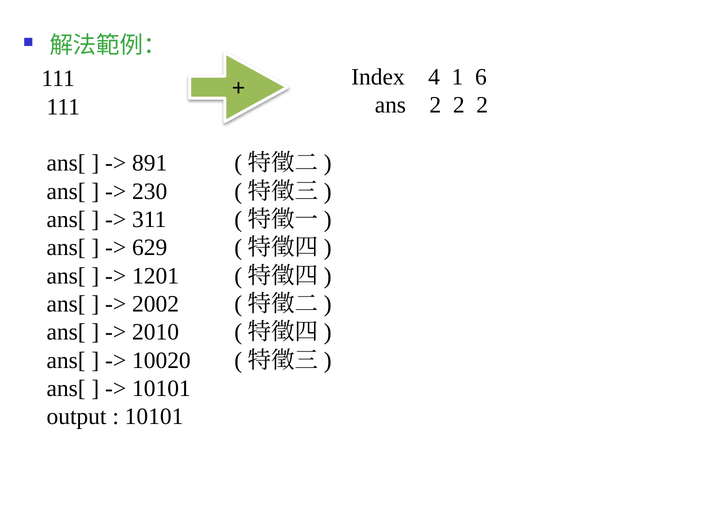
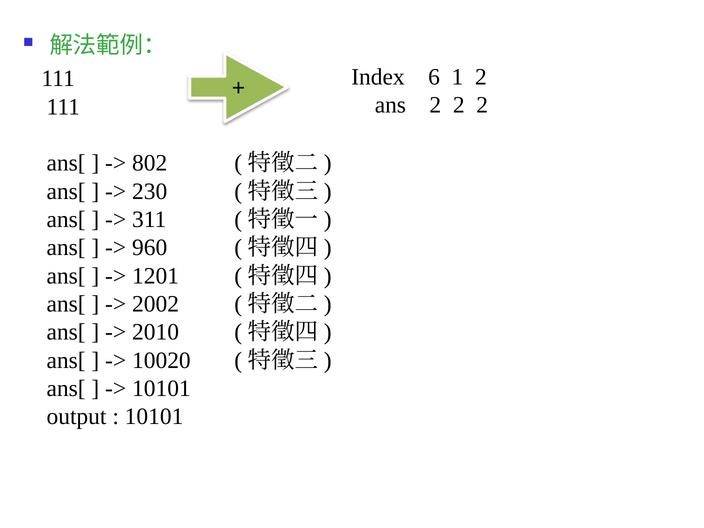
4: 4 -> 6
1 6: 6 -> 2
891: 891 -> 802
629: 629 -> 960
